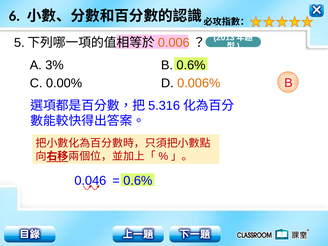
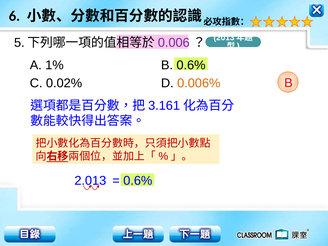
0.006 colour: orange -> purple
3%: 3% -> 1%
0.00%: 0.00% -> 0.02%
5.316: 5.316 -> 3.161
0.046: 0.046 -> 2.013
